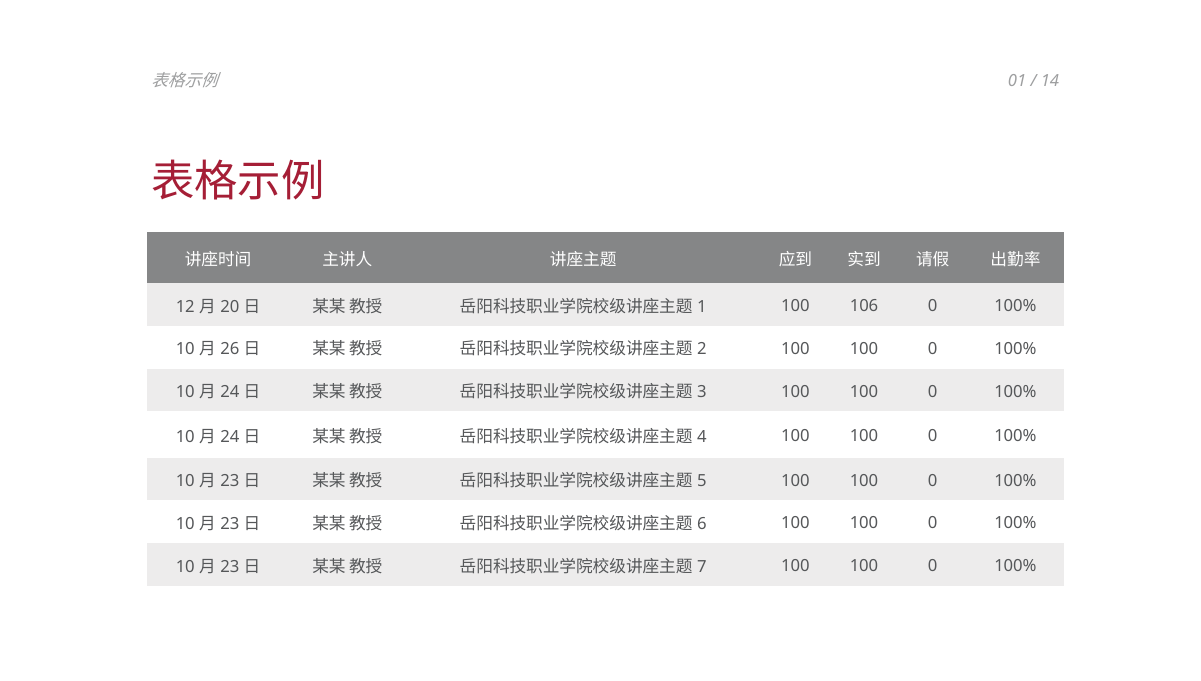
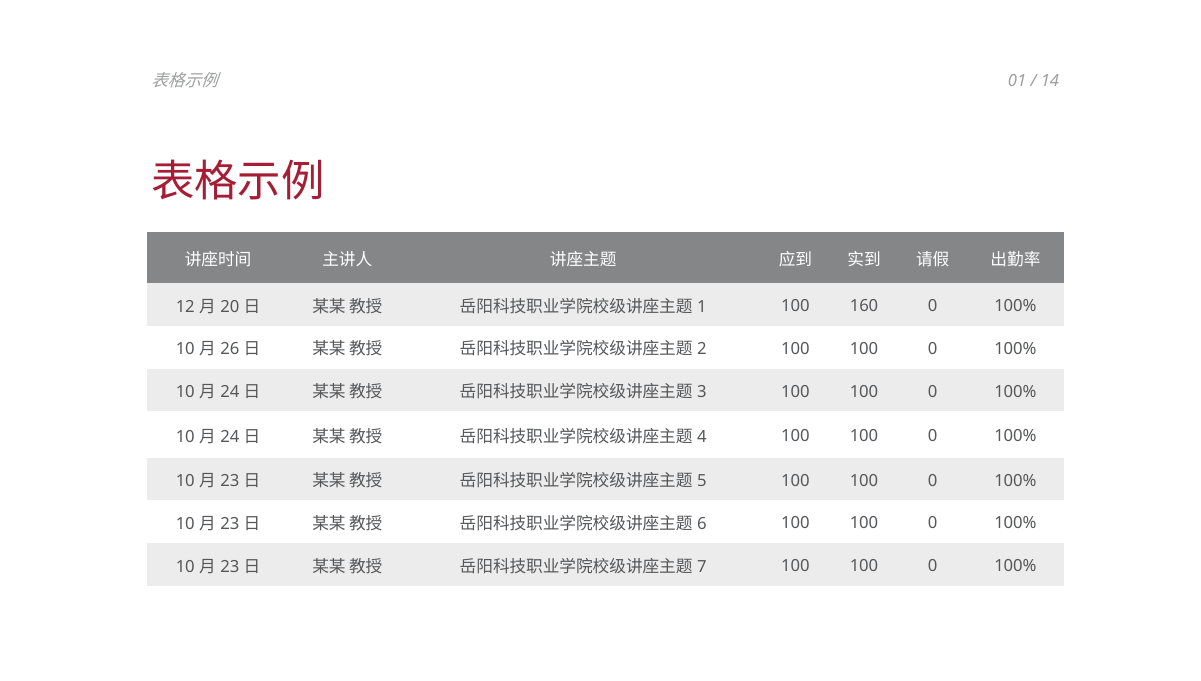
106: 106 -> 160
